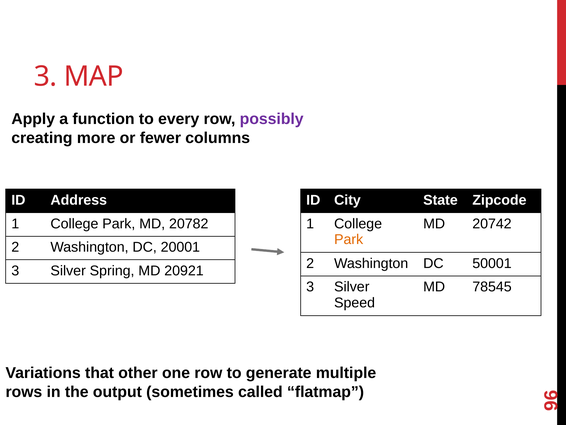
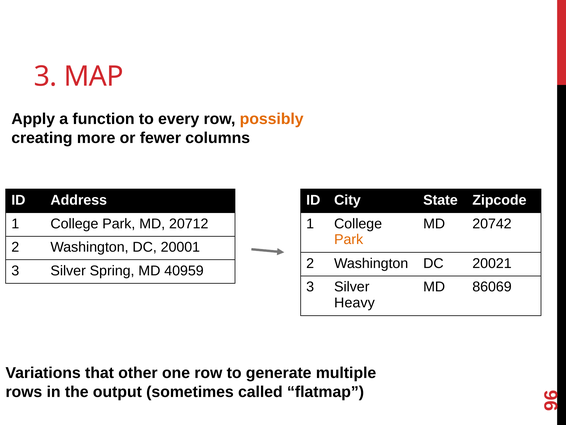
possibly colour: purple -> orange
20782: 20782 -> 20712
50001: 50001 -> 20021
20921: 20921 -> 40959
78545: 78545 -> 86069
Speed: Speed -> Heavy
